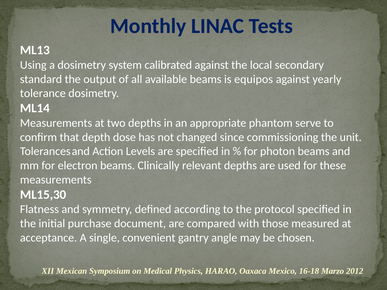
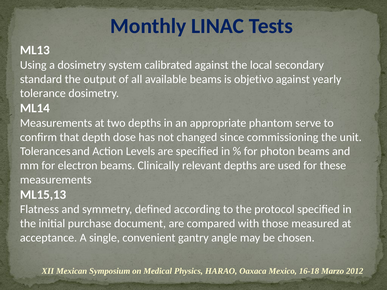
equipos: equipos -> objetivo
ML15,30: ML15,30 -> ML15,13
